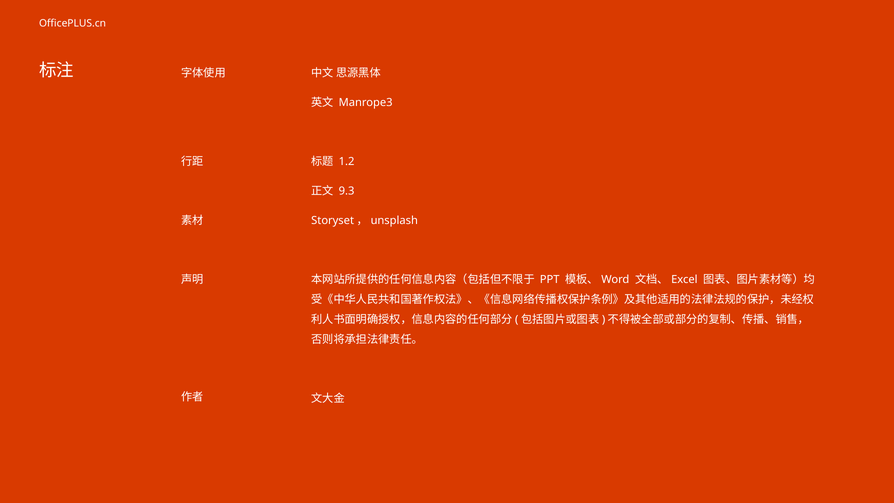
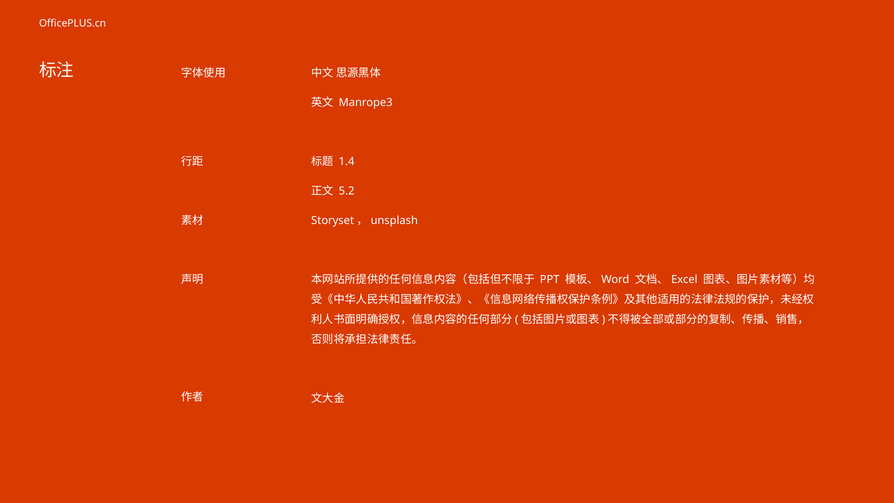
1.2: 1.2 -> 1.4
9.3: 9.3 -> 5.2
